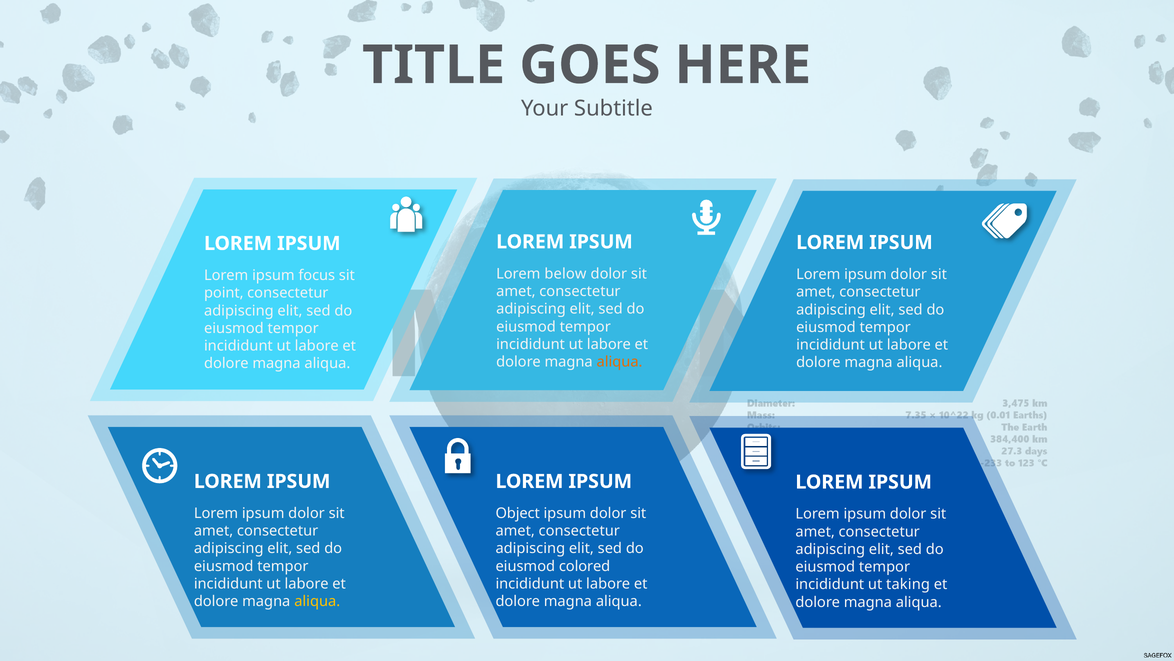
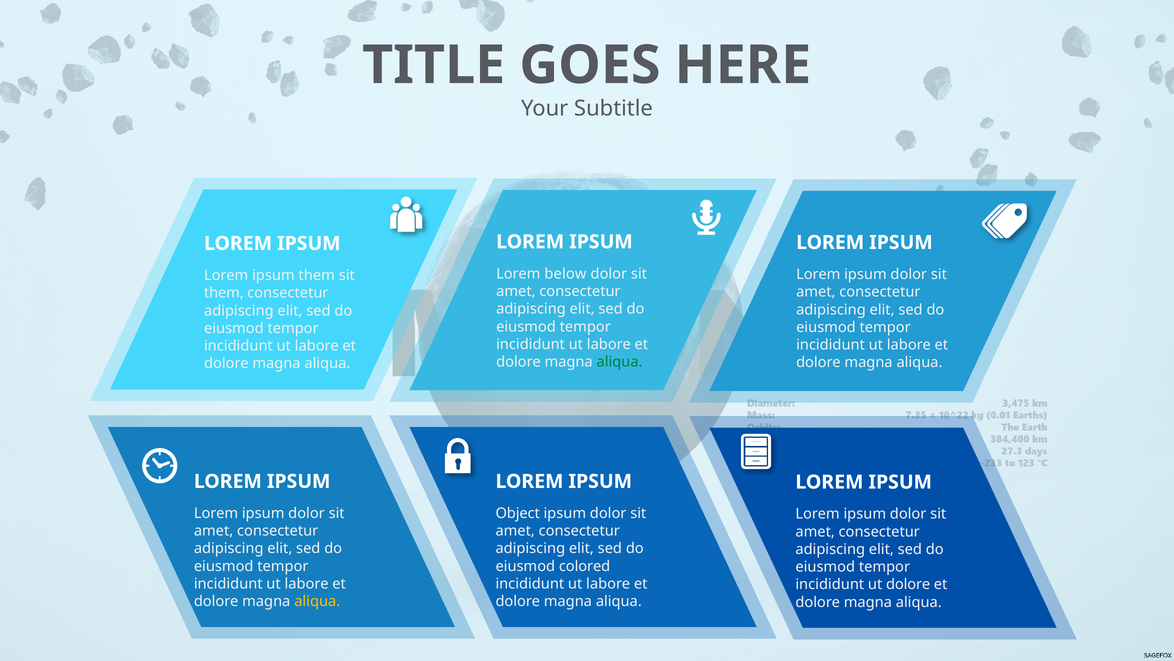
ipsum focus: focus -> them
point at (224, 293): point -> them
aliqua at (620, 362) colour: orange -> green
ut taking: taking -> dolore
